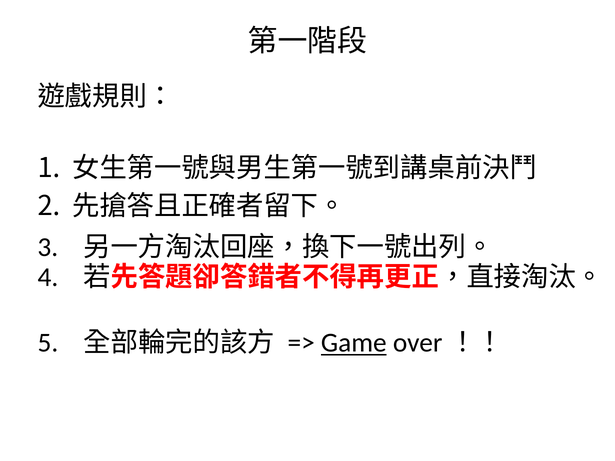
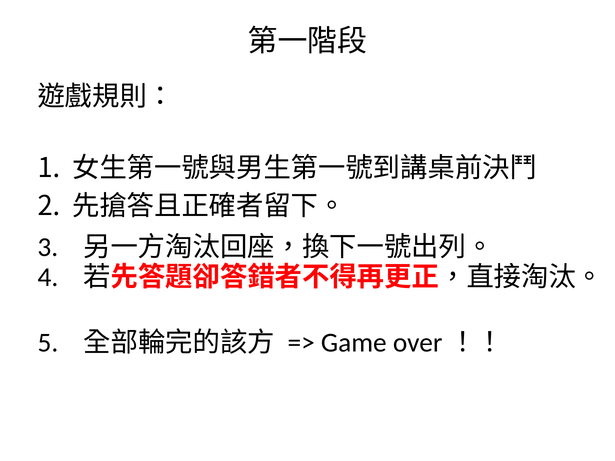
Game underline: present -> none
